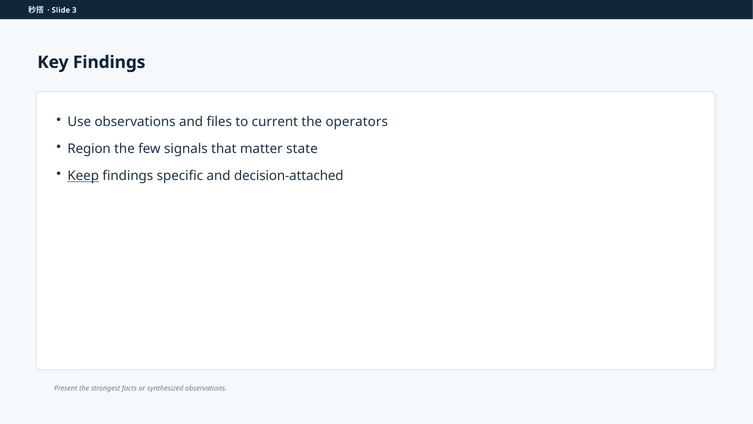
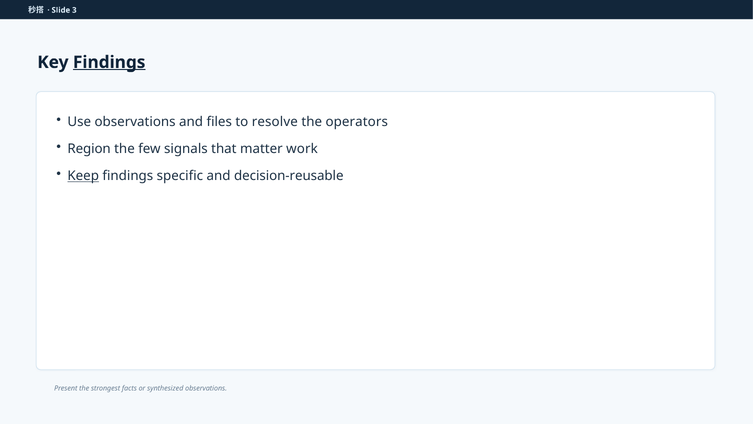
Findings at (109, 62) underline: none -> present
current: current -> resolve
state: state -> work
decision-attached: decision-attached -> decision-reusable
